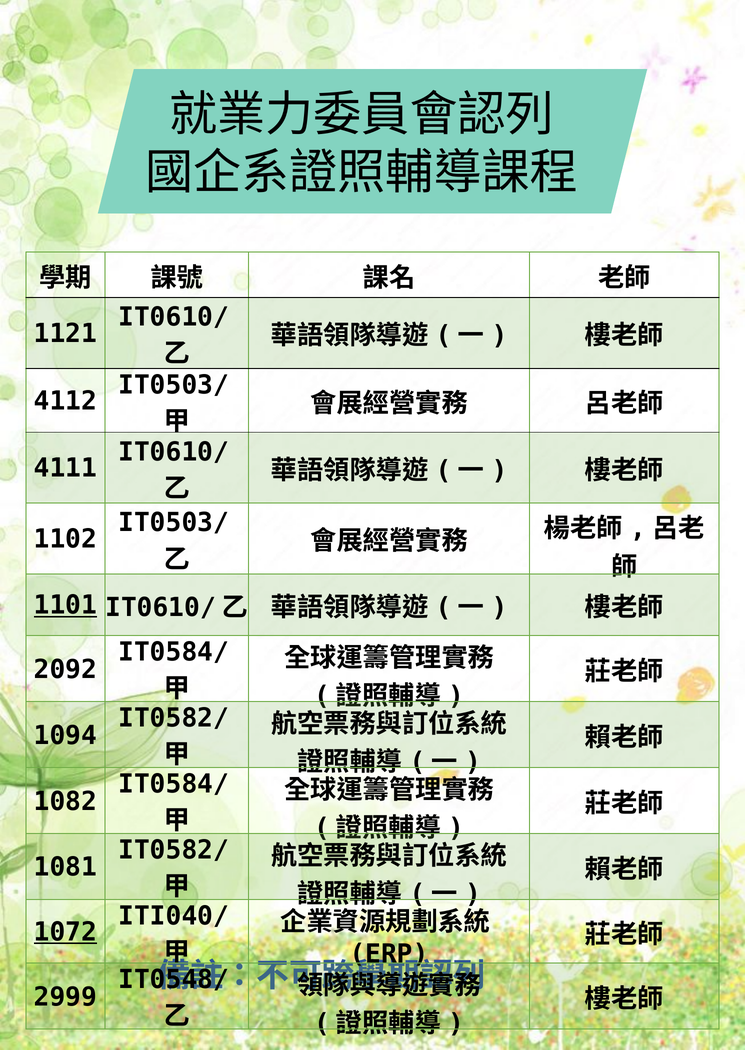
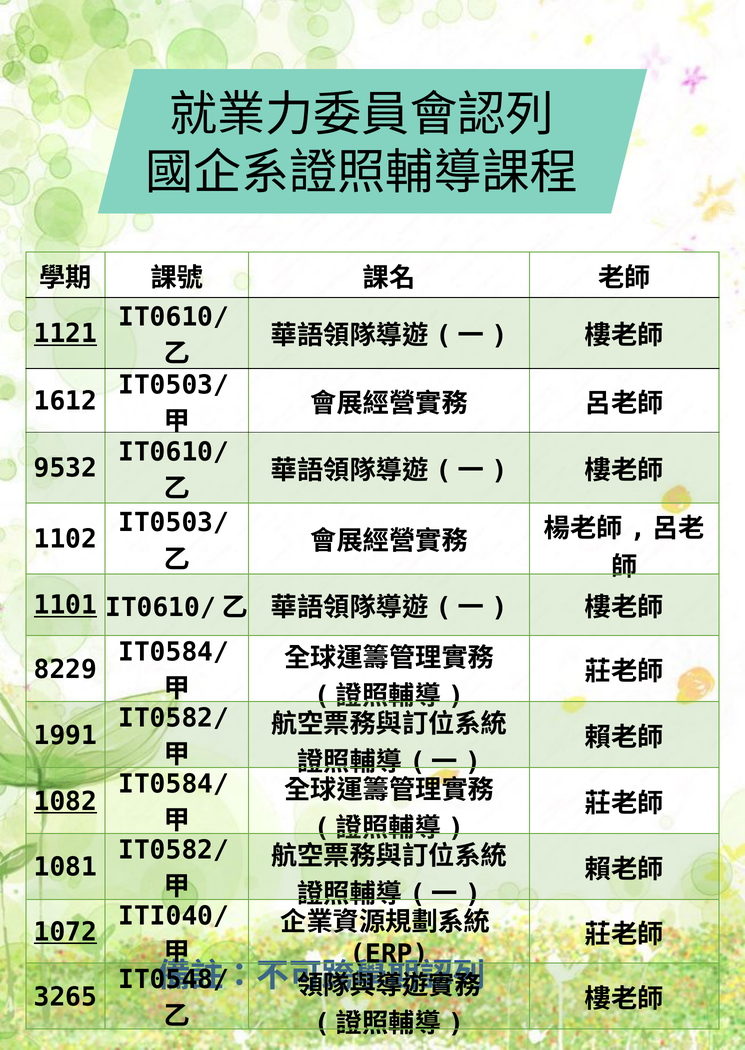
1121 underline: none -> present
4112: 4112 -> 1612
4111: 4111 -> 9532
2092: 2092 -> 8229
1094: 1094 -> 1991
1082 underline: none -> present
2999: 2999 -> 3265
